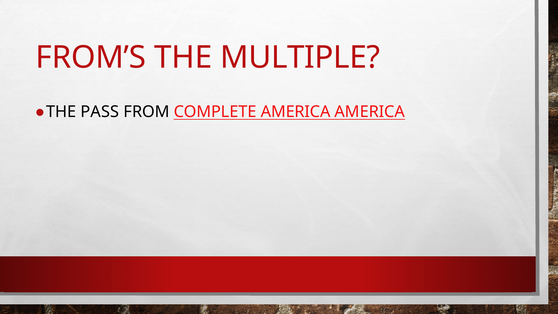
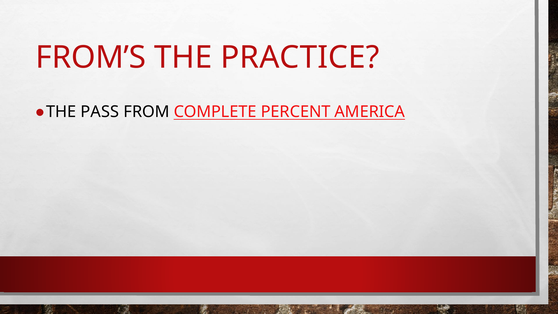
MULTIPLE: MULTIPLE -> PRACTICE
COMPLETE AMERICA: AMERICA -> PERCENT
